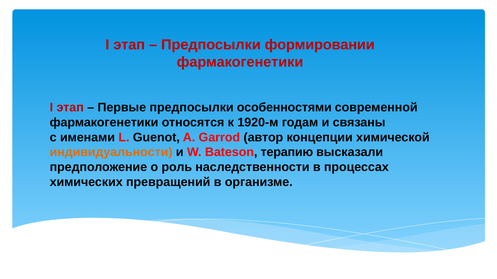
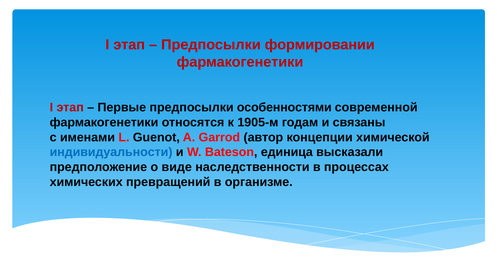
1920-м: 1920-м -> 1905-м
индивидуальности colour: orange -> blue
терапию: терапию -> единица
роль: роль -> виде
